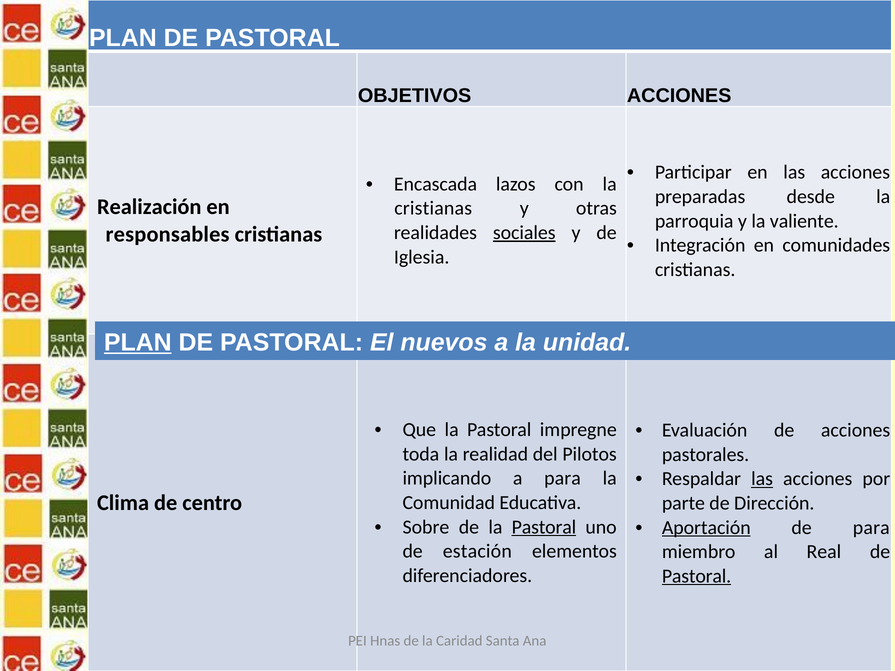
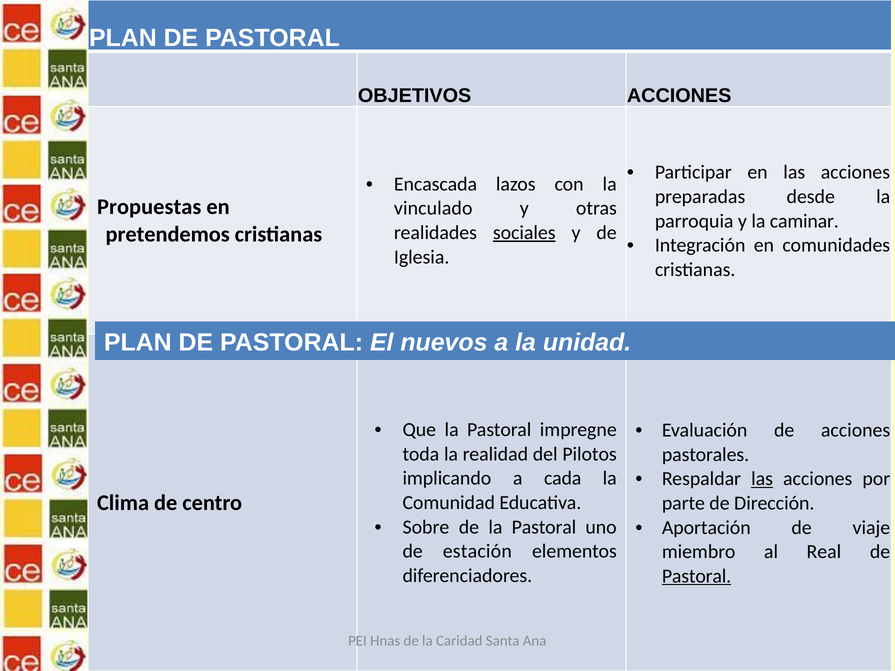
Realización: Realización -> Propuestas
cristianas at (433, 208): cristianas -> vinculado
valiente: valiente -> caminar
responsables: responsables -> pretendemos
PLAN at (138, 343) underline: present -> none
a para: para -> cada
Pastoral at (544, 527) underline: present -> none
Aportación underline: present -> none
de para: para -> viaje
